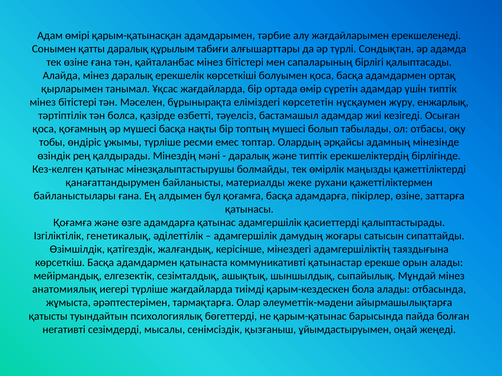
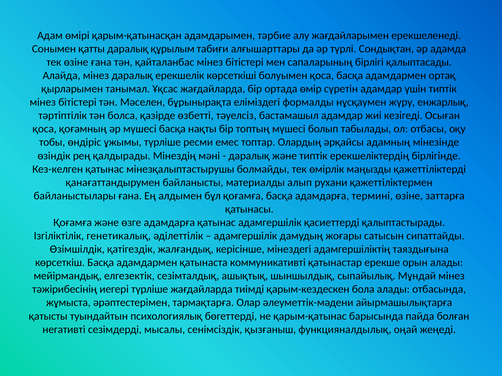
көрсететін: көрсететін -> формалды
жеке: жеке -> алып
пікірлер: пікірлер -> термині
анатомиялық: анатомиялық -> тәжірибесінің
ұйымдастыруымен: ұйымдастыруымен -> функцияналдылық
